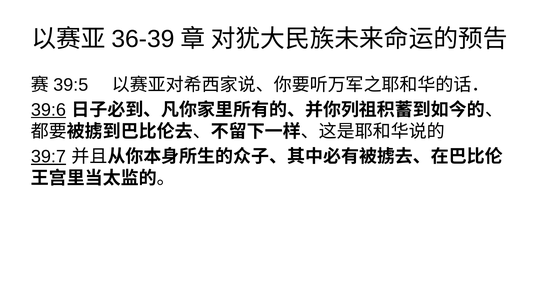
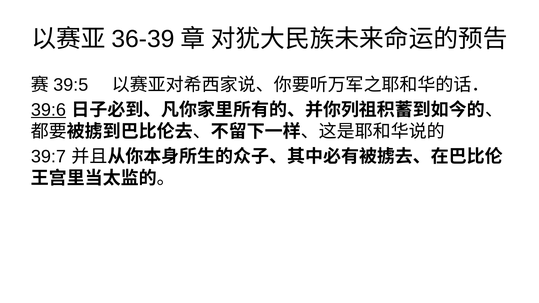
39:7 underline: present -> none
